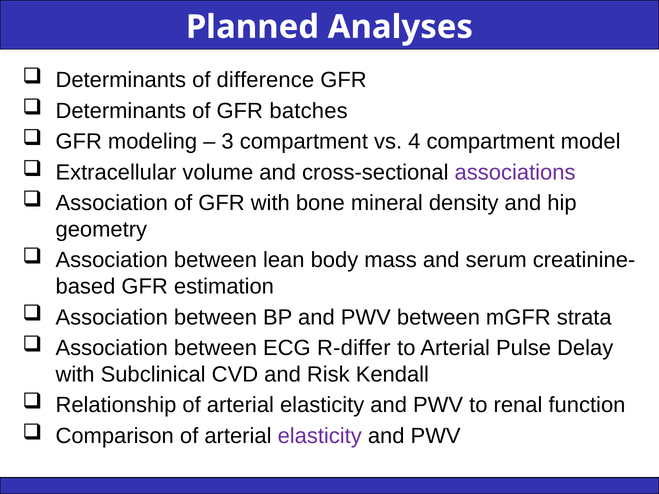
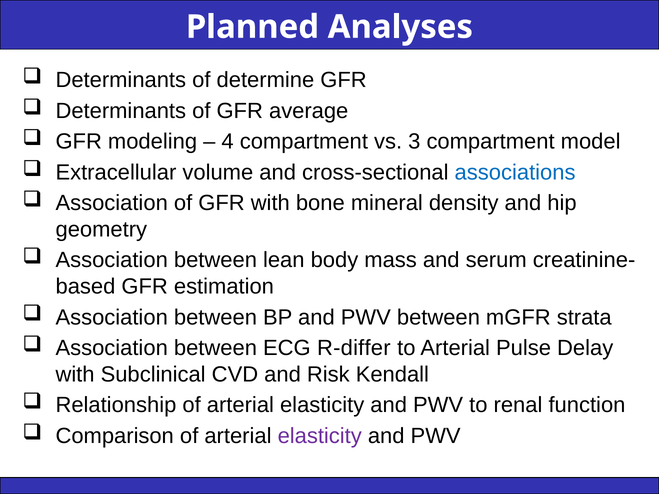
difference: difference -> determine
batches: batches -> average
3: 3 -> 4
4: 4 -> 3
associations colour: purple -> blue
